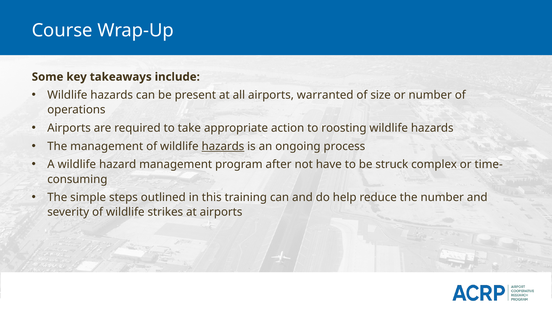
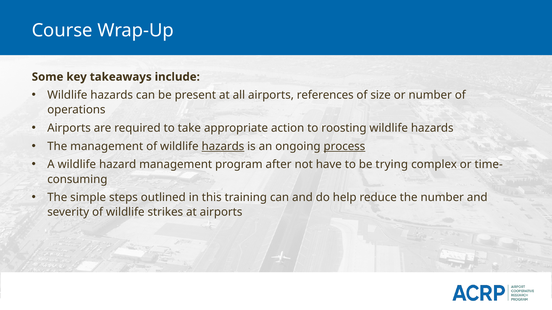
warranted: warranted -> references
process underline: none -> present
struck: struck -> trying
